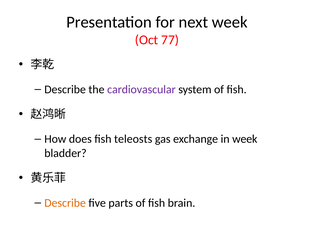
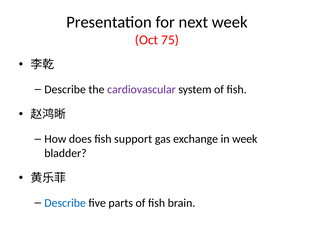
77: 77 -> 75
teleosts: teleosts -> support
Describe at (65, 202) colour: orange -> blue
